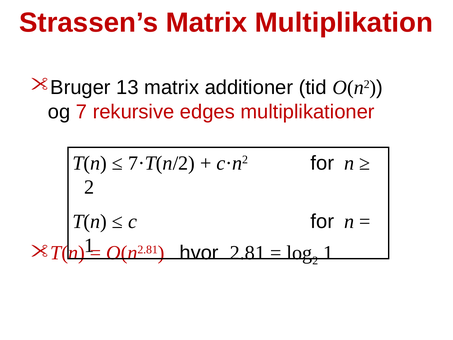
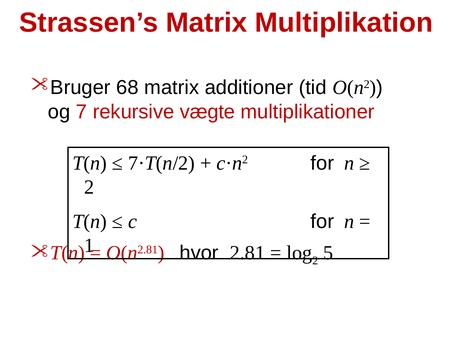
13: 13 -> 68
edges: edges -> vægte
2 1: 1 -> 5
